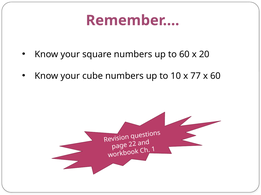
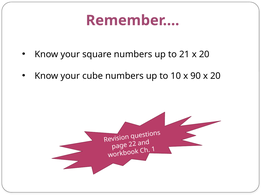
to 60: 60 -> 21
77: 77 -> 90
60 at (215, 76): 60 -> 20
